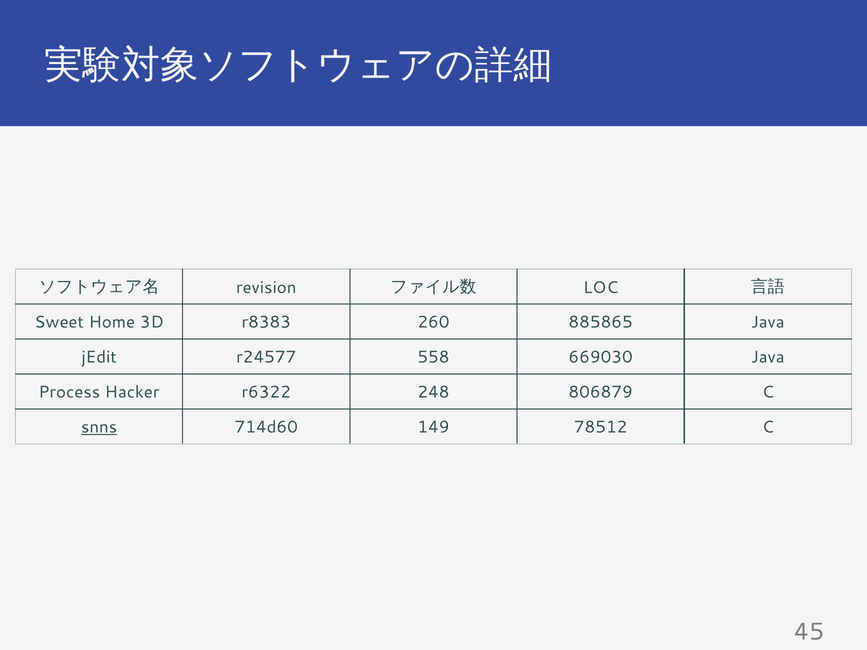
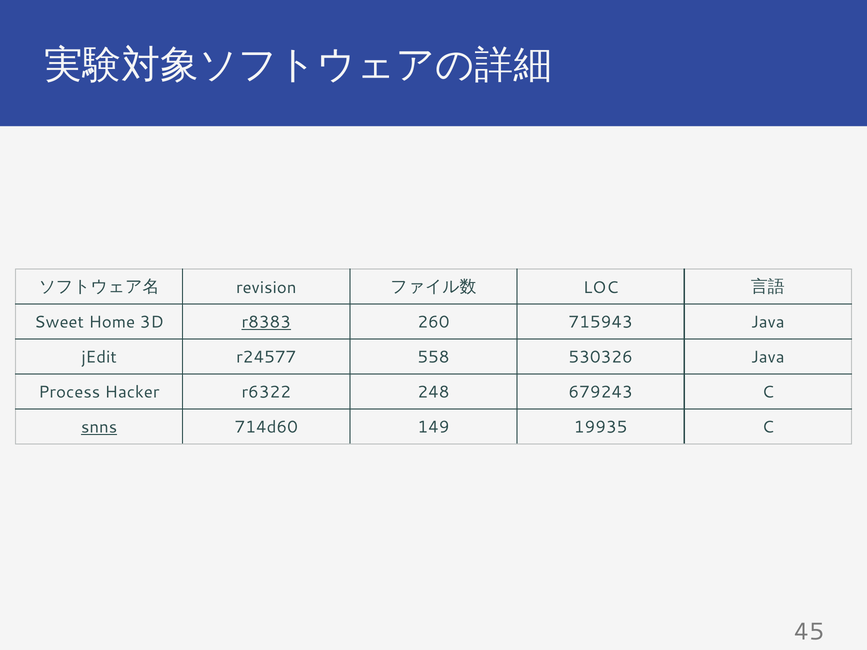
r8383 underline: none -> present
885865: 885865 -> 715943
669030: 669030 -> 530326
806879: 806879 -> 679243
78512: 78512 -> 19935
